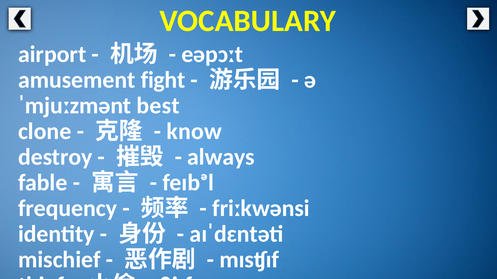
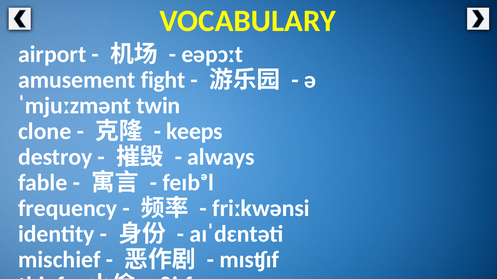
best: best -> twin
know: know -> keeps
